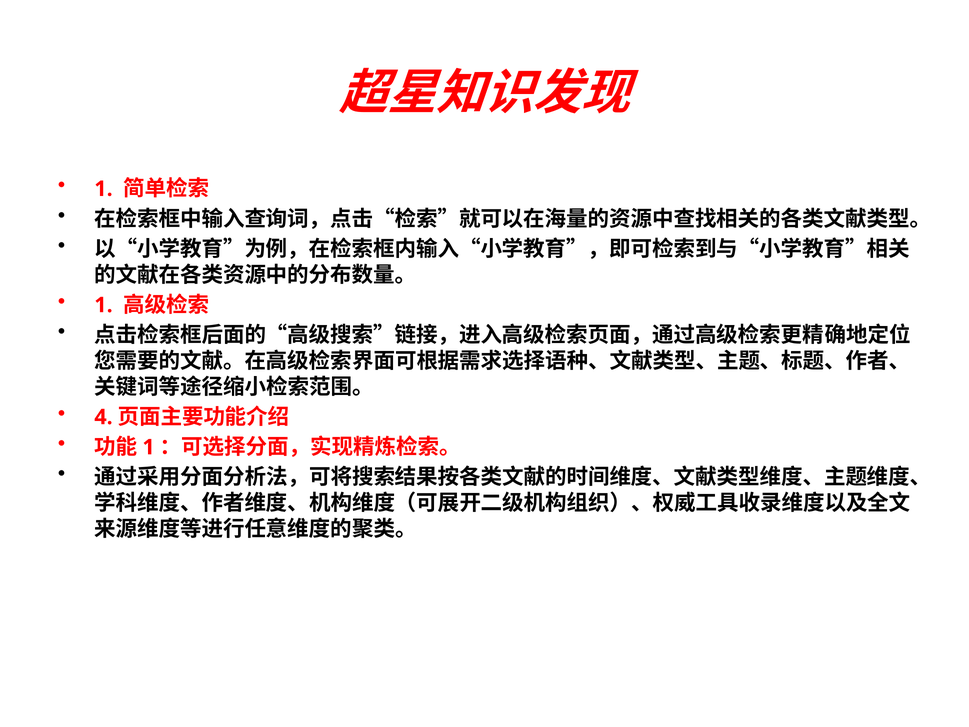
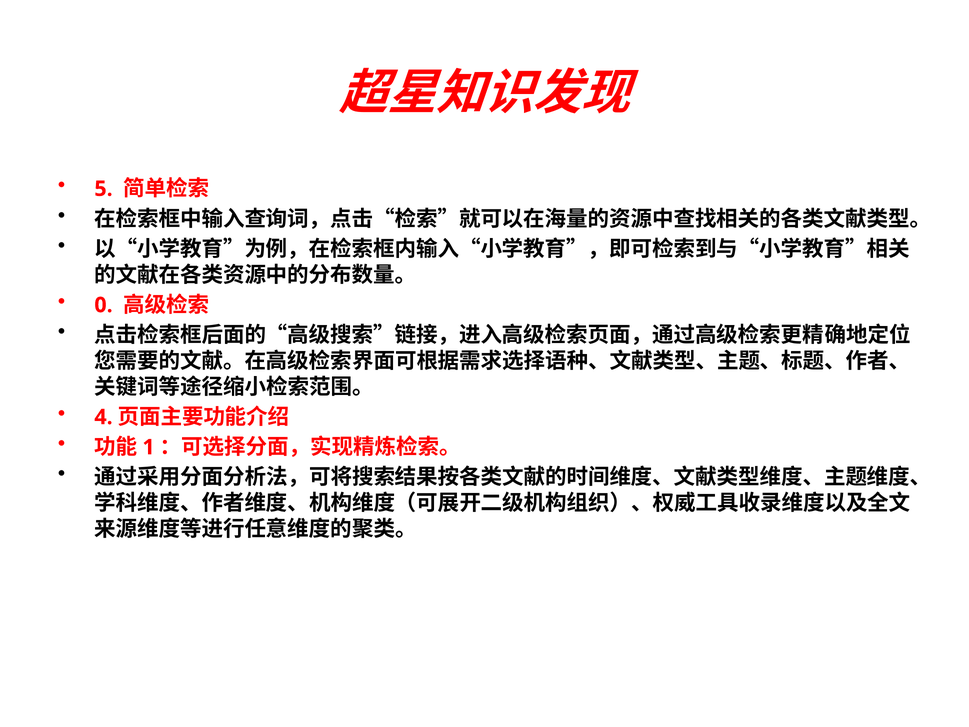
1 at (104, 189): 1 -> 5
1 at (104, 305): 1 -> 0
